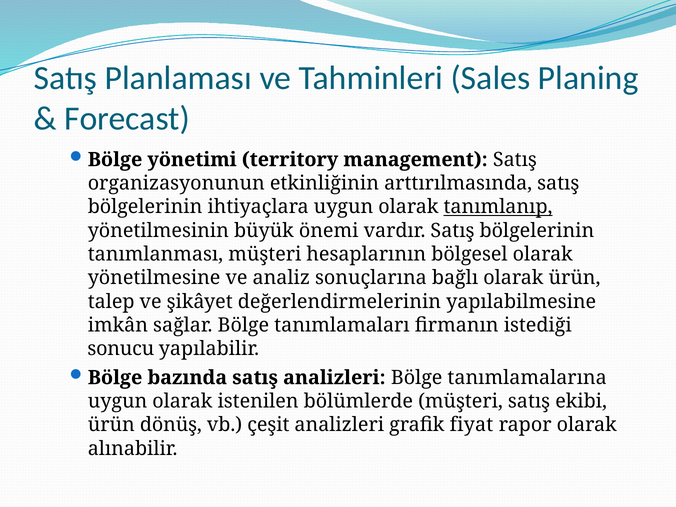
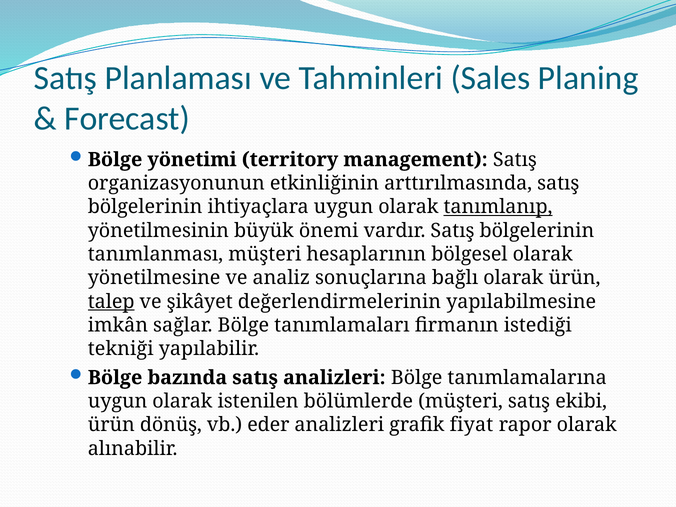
talep underline: none -> present
sonucu: sonucu -> tekniği
çeşit: çeşit -> eder
